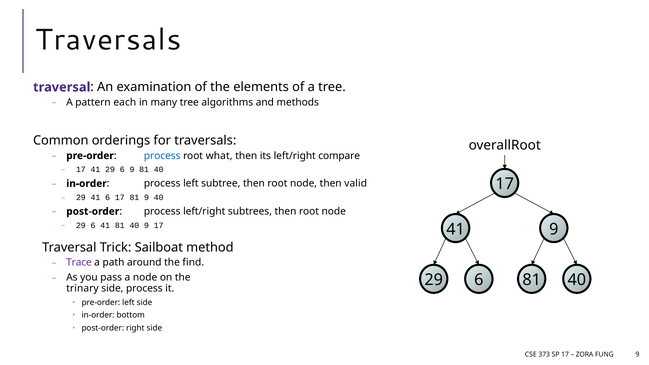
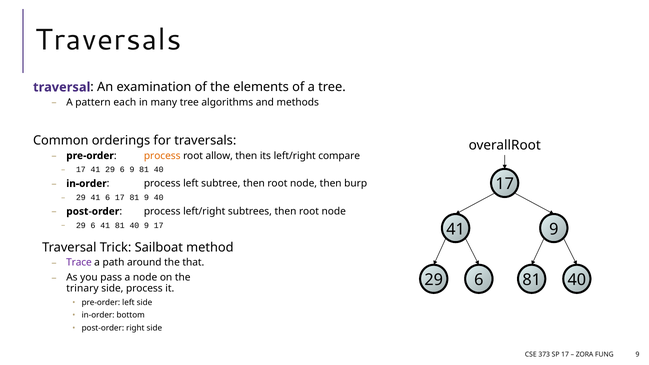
process at (162, 156) colour: blue -> orange
what: what -> allow
valid: valid -> burp
find: find -> that
